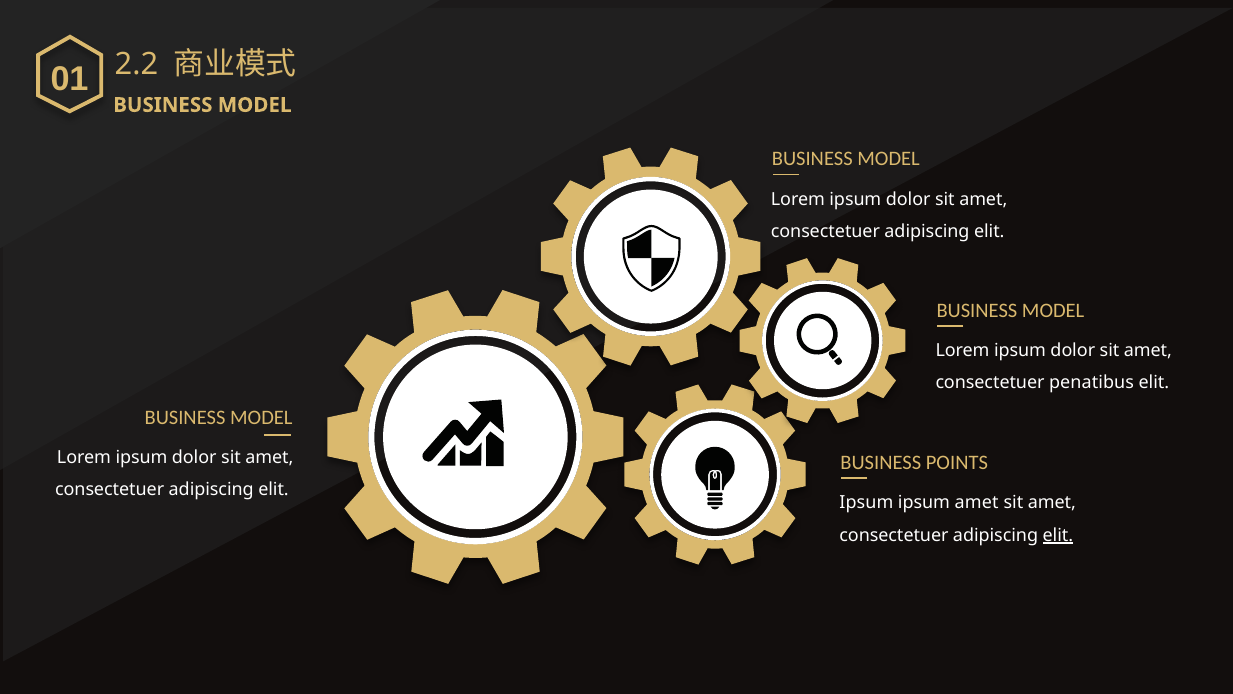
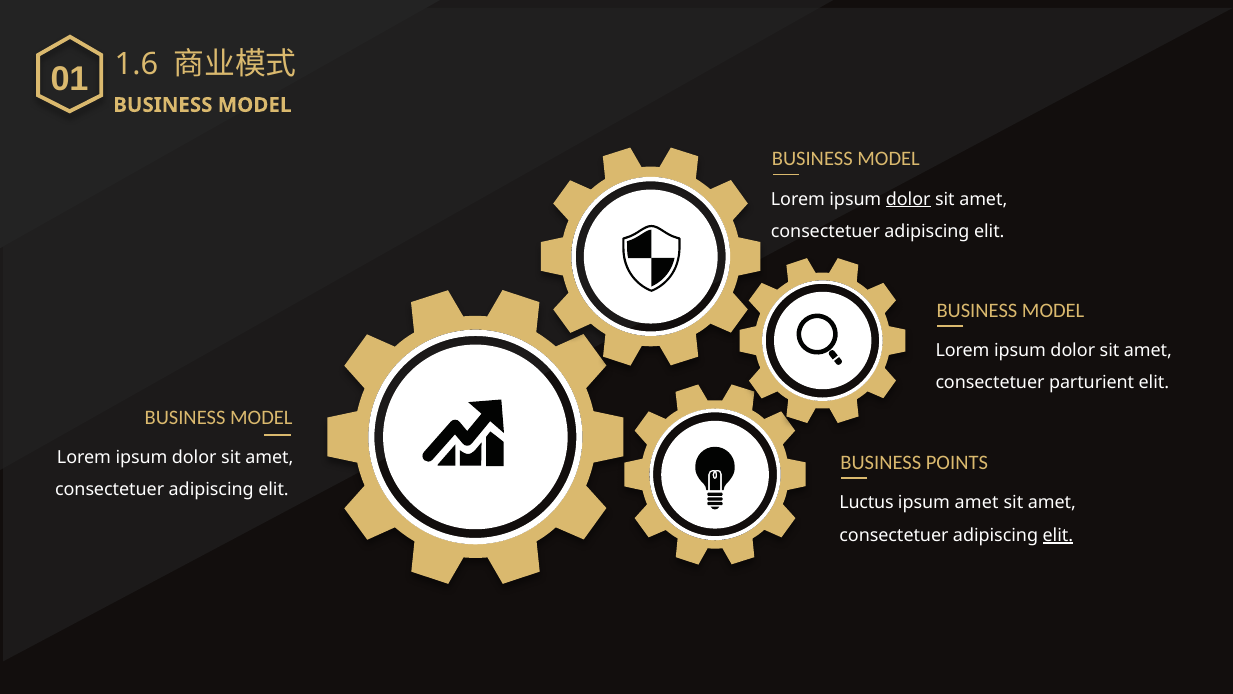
2.2: 2.2 -> 1.6
dolor at (908, 199) underline: none -> present
penatibus: penatibus -> parturient
Ipsum at (866, 503): Ipsum -> Luctus
